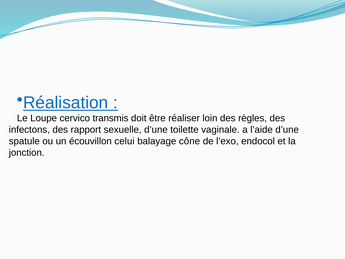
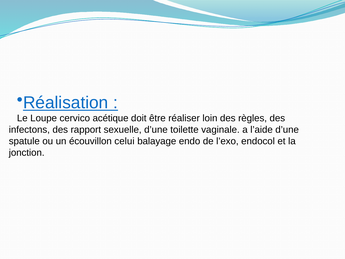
transmis: transmis -> acétique
cône: cône -> endo
